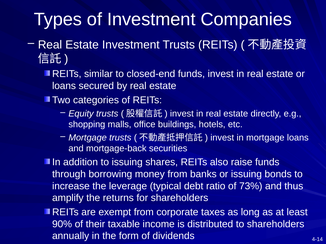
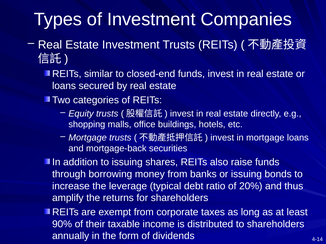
73%: 73% -> 20%
